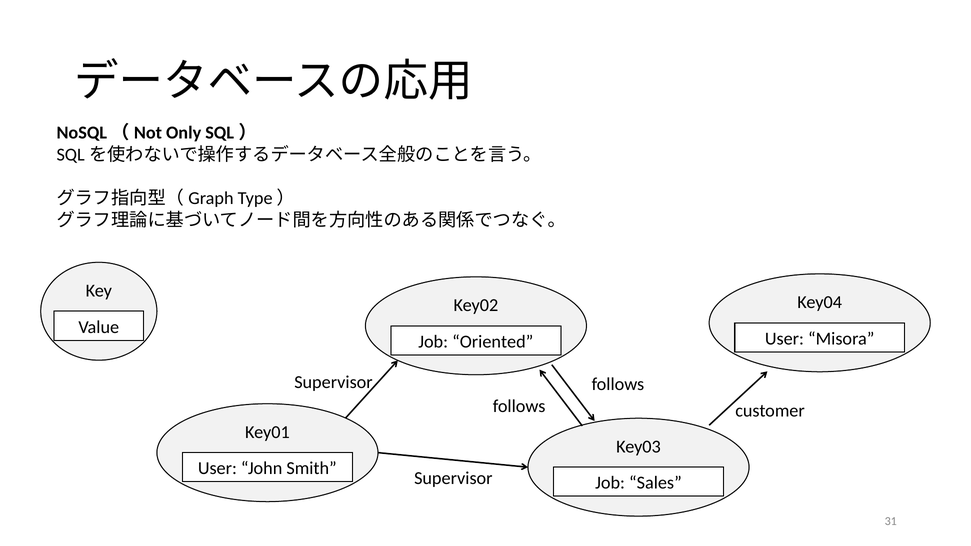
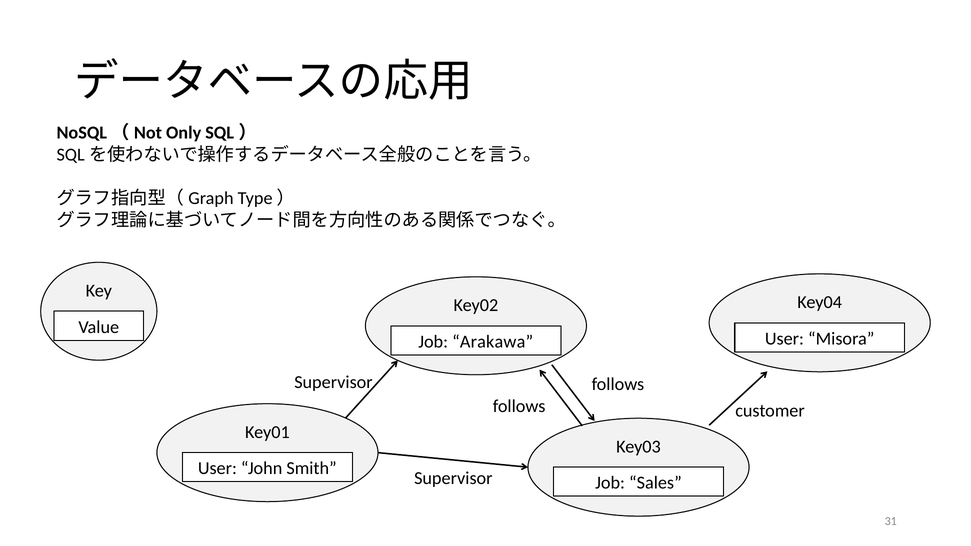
Oriented: Oriented -> Arakawa
